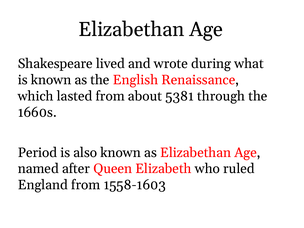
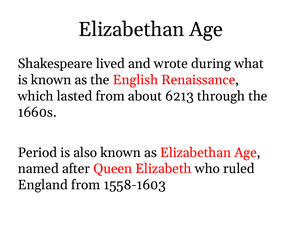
5381: 5381 -> 6213
